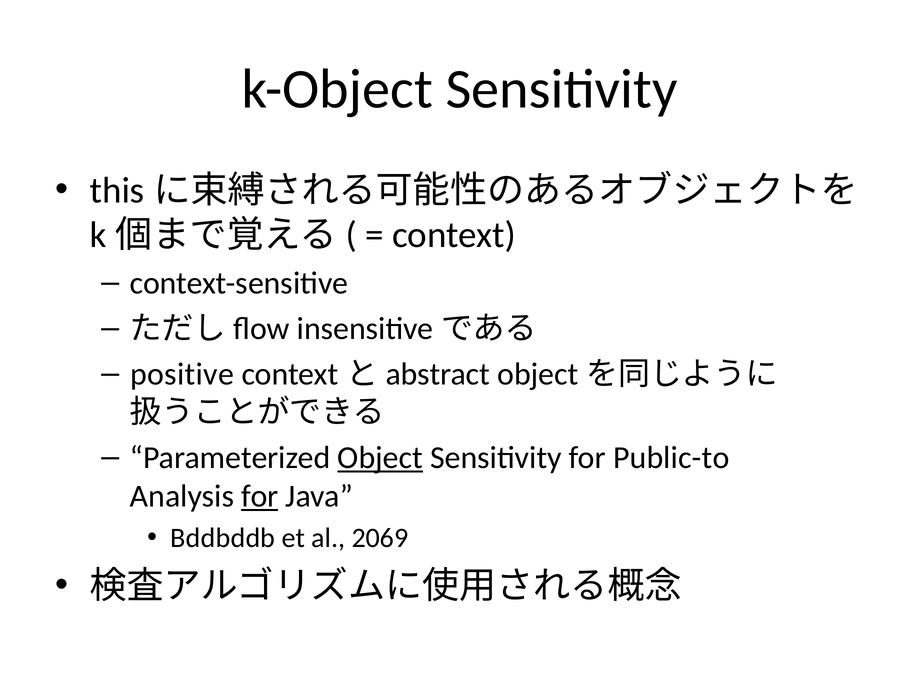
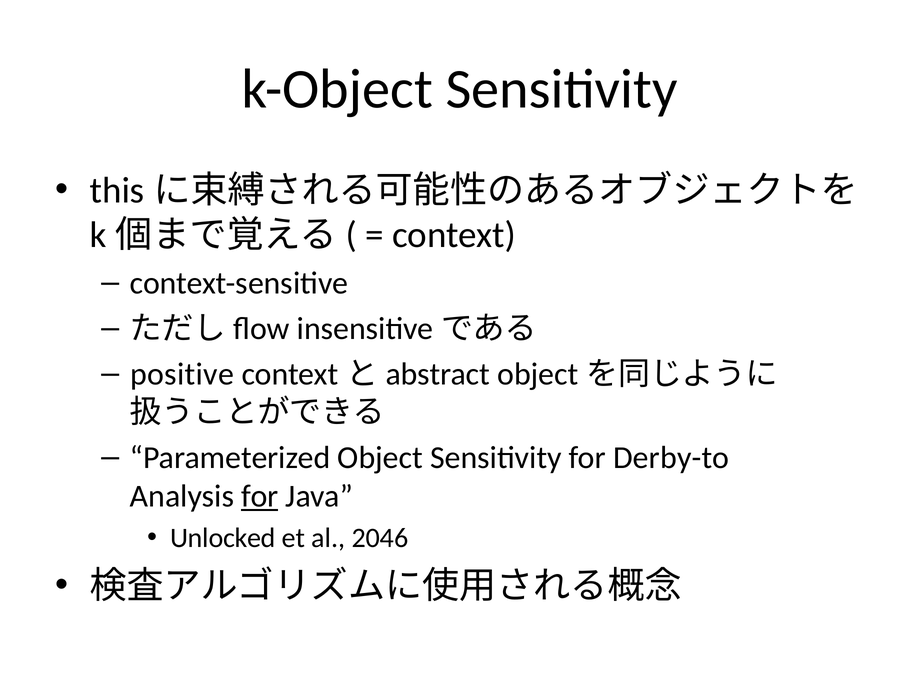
Object underline: present -> none
Public-to: Public-to -> Derby-to
Bddbddb: Bddbddb -> Unlocked
2069: 2069 -> 2046
